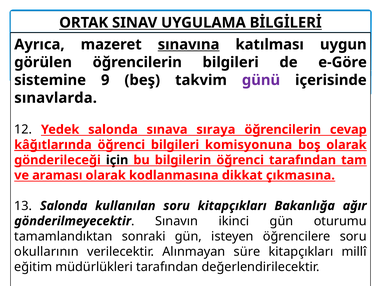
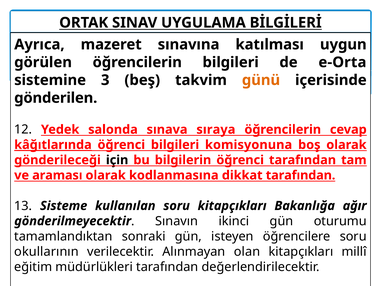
sınavına underline: present -> none
e-Göre: e-Göre -> e-Orta
9: 9 -> 3
günü colour: purple -> orange
sınavlarda: sınavlarda -> gönderilen
dikkat çıkmasına: çıkmasına -> tarafından
13 Salonda: Salonda -> Sisteme
süre: süre -> olan
